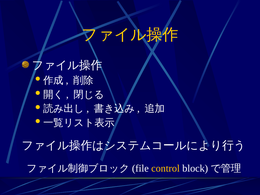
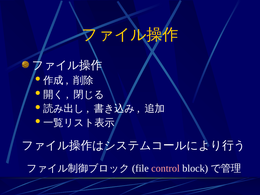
control colour: yellow -> pink
